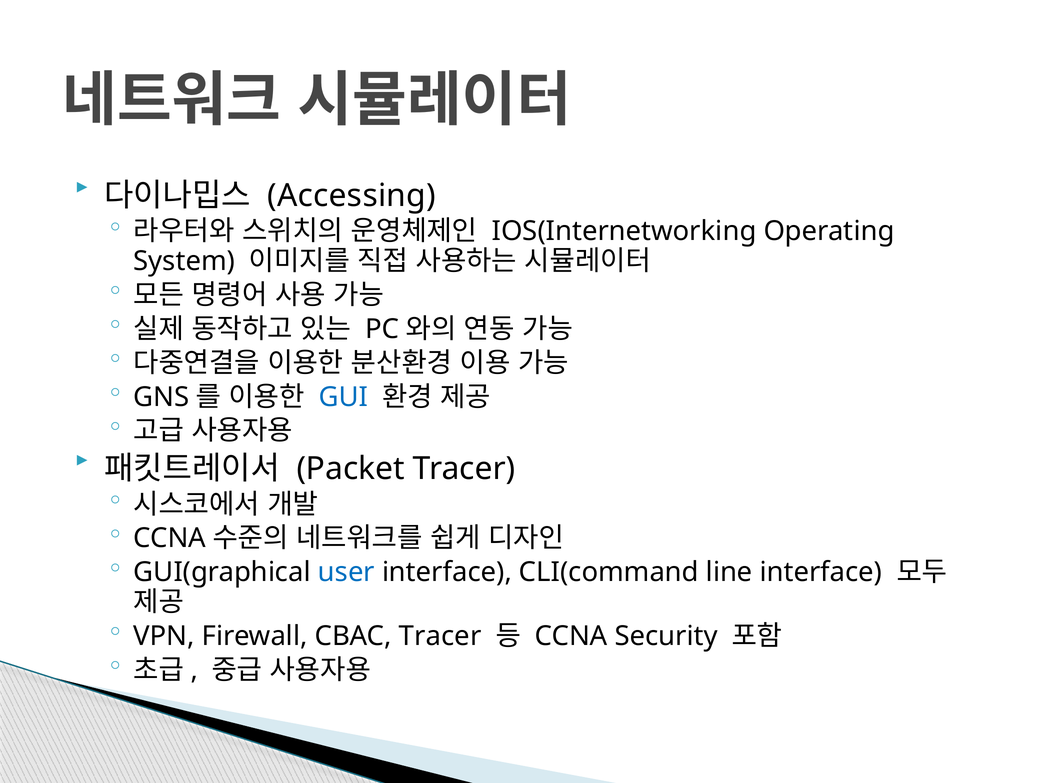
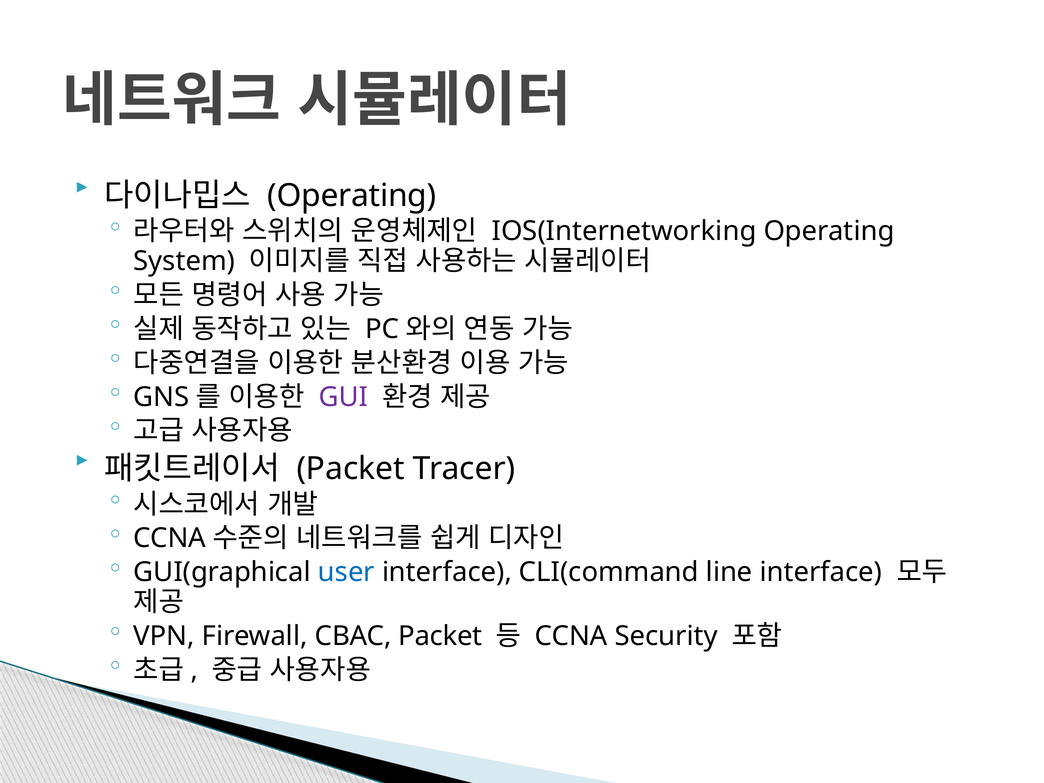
Accessing at (352, 196): Accessing -> Operating
GUI colour: blue -> purple
CBAC Tracer: Tracer -> Packet
